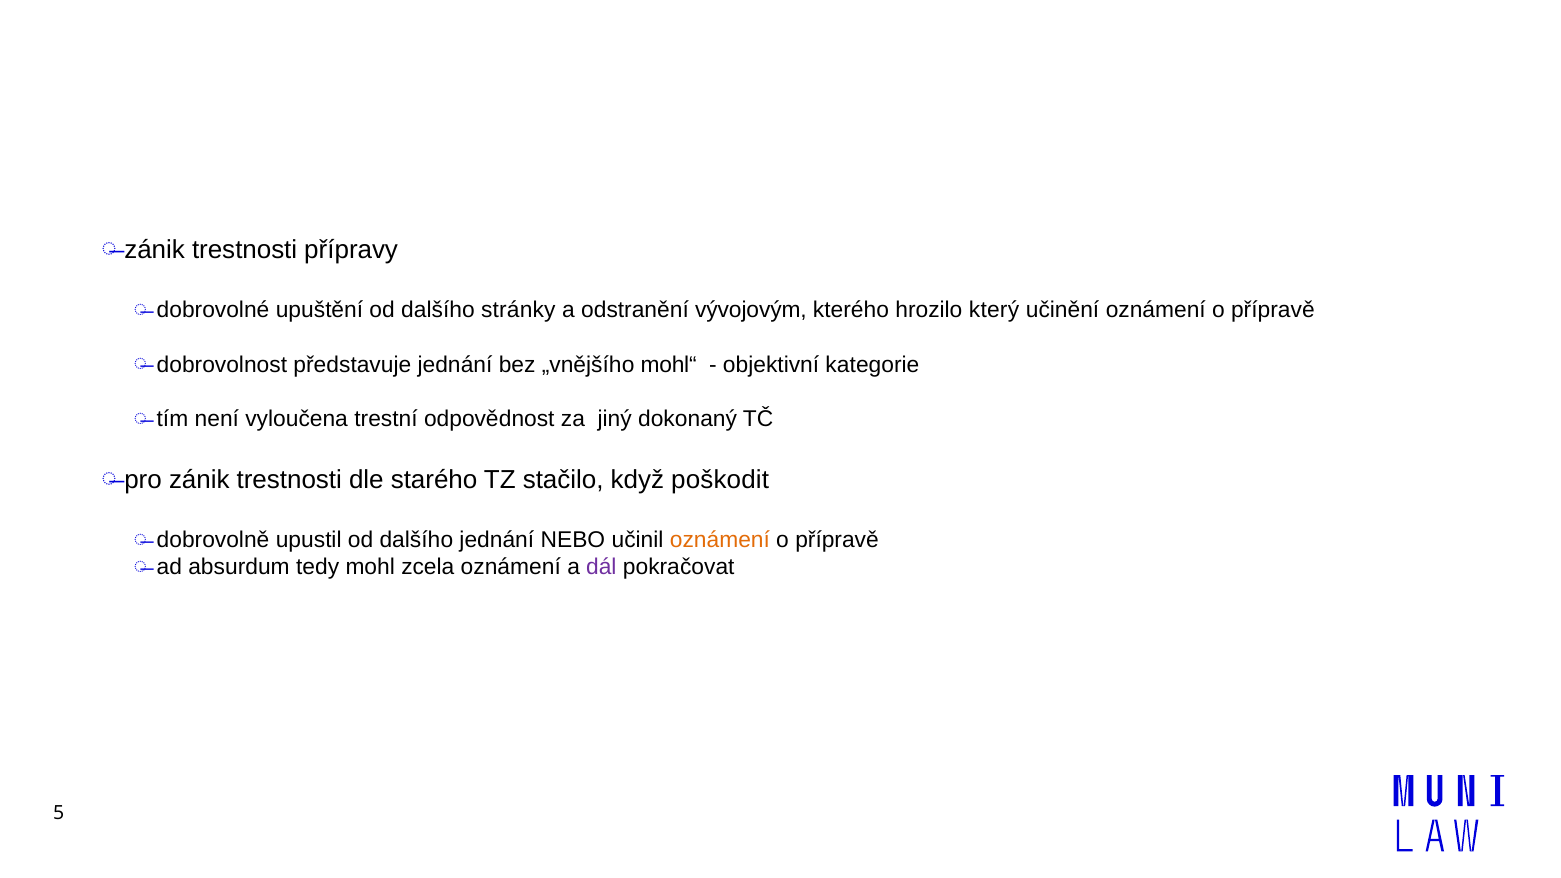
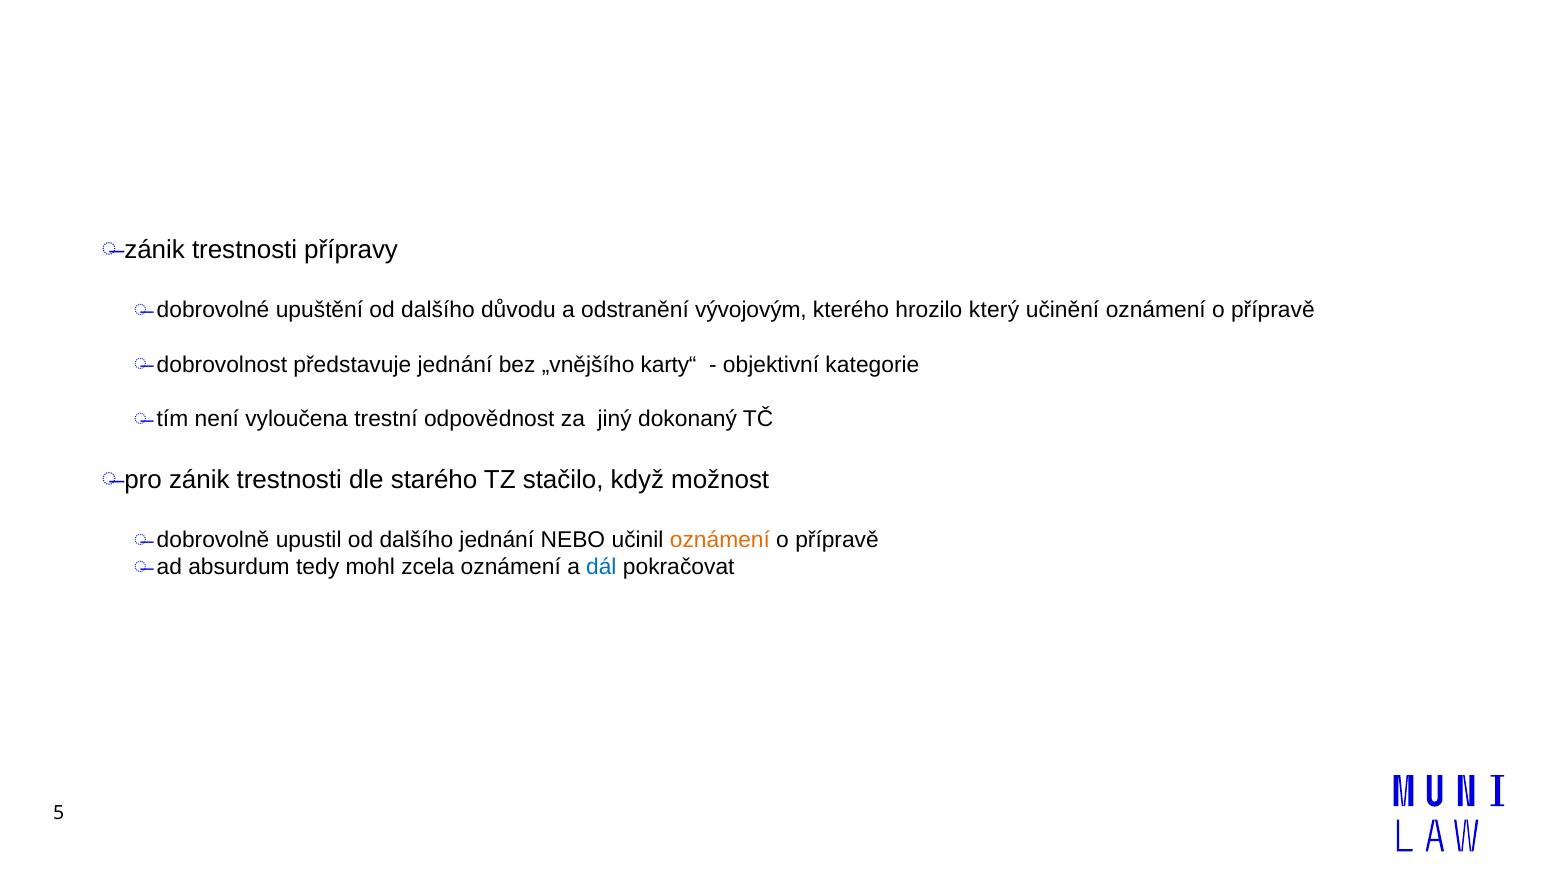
stránky: stránky -> důvodu
mohl“: mohl“ -> karty“
poškodit: poškodit -> možnost
dál colour: purple -> blue
